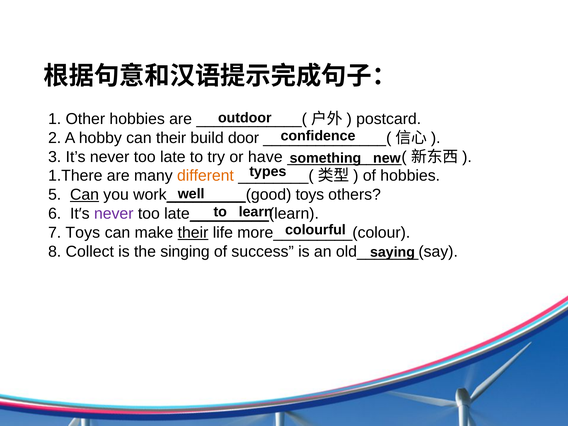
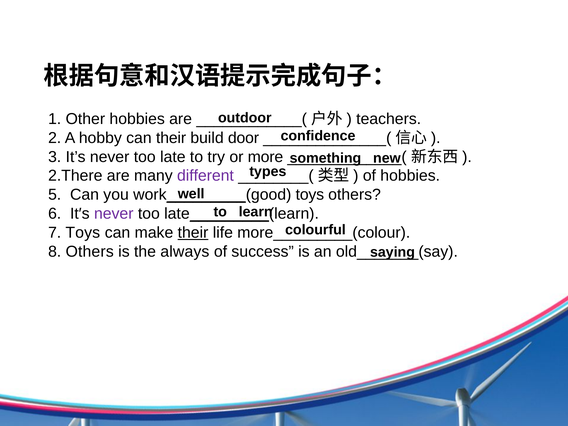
postcard: postcard -> teachers
have: have -> more
1.There: 1.There -> 2.There
different colour: orange -> purple
Can at (85, 195) underline: present -> none
8 Collect: Collect -> Others
singing: singing -> always
